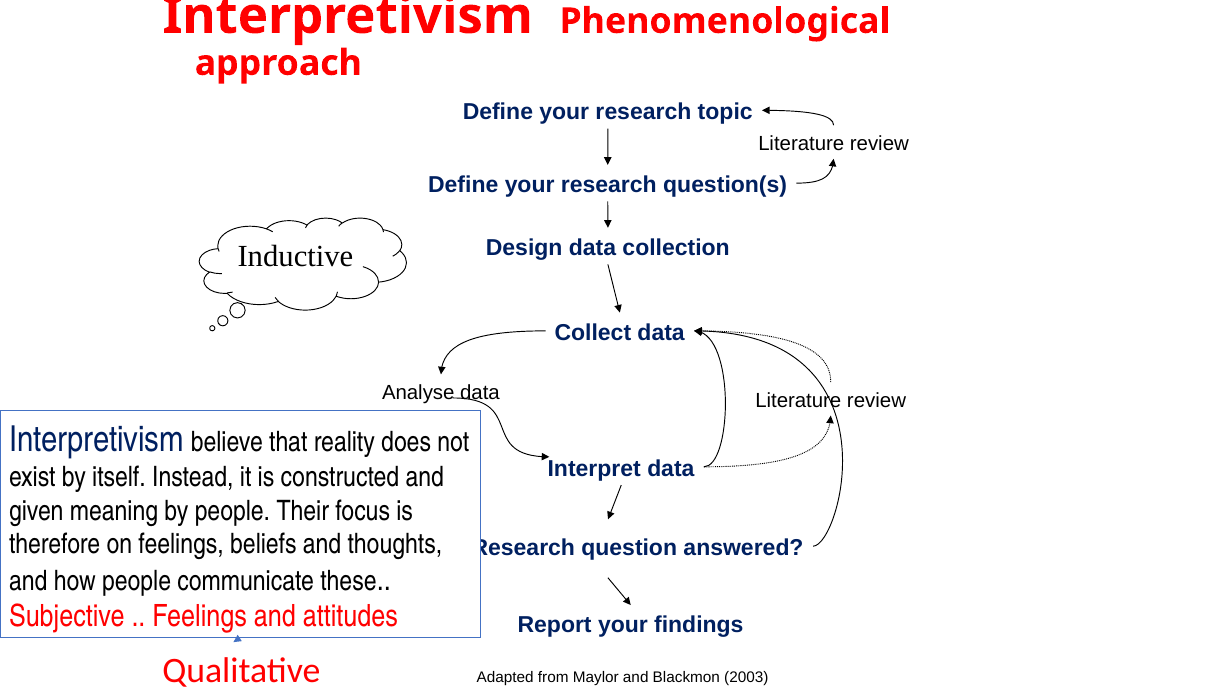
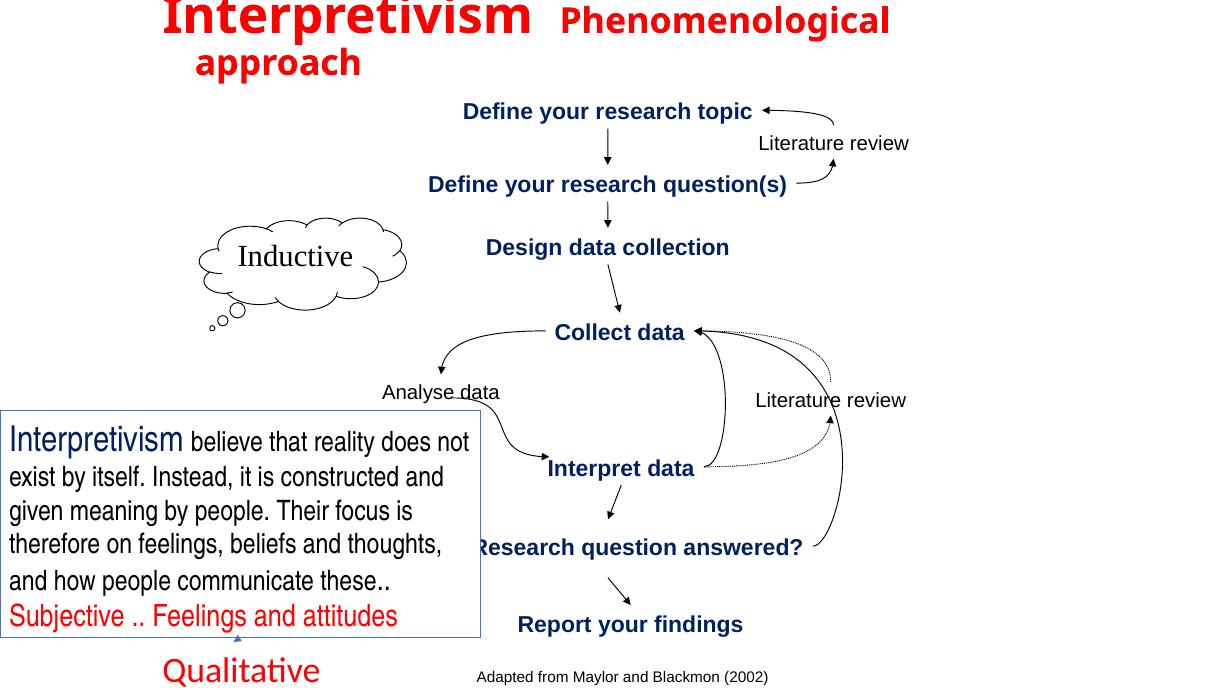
2003: 2003 -> 2002
